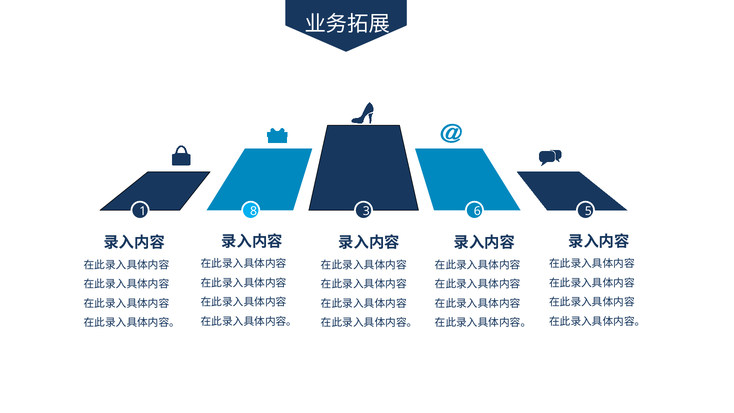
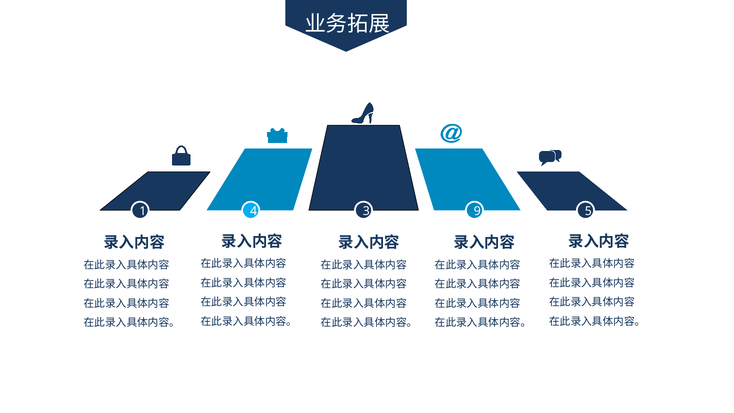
8: 8 -> 4
6: 6 -> 9
